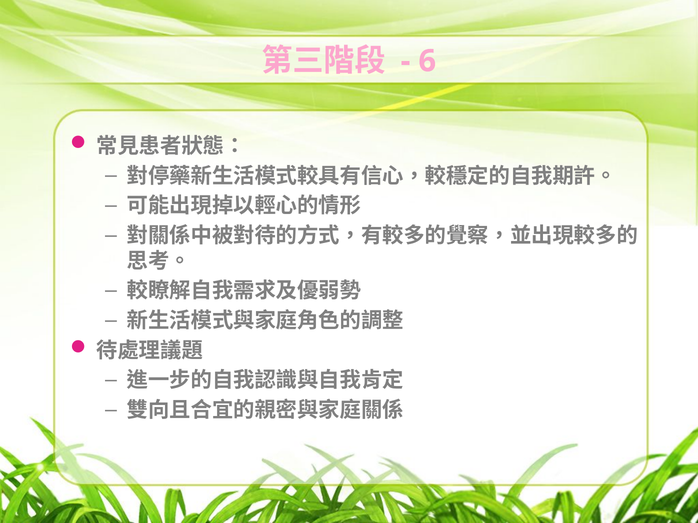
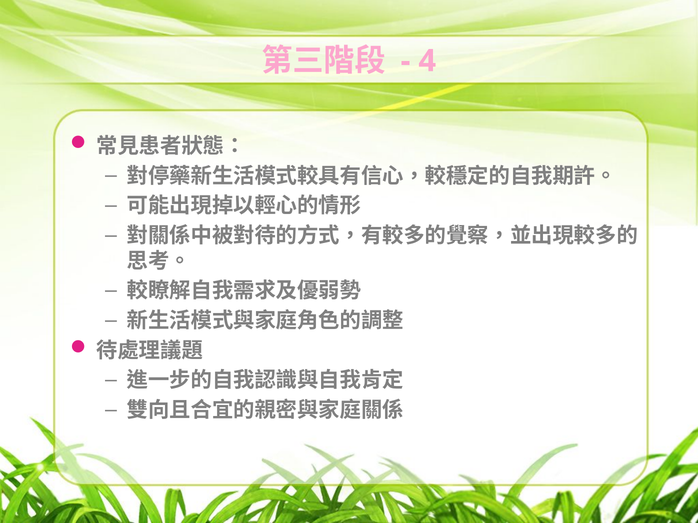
6: 6 -> 4
